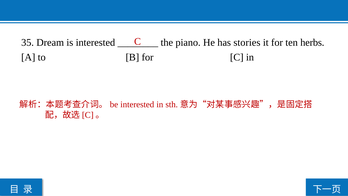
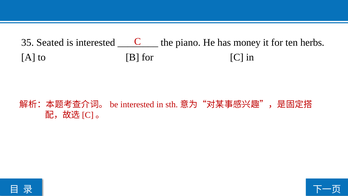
Dream: Dream -> Seated
stories: stories -> money
